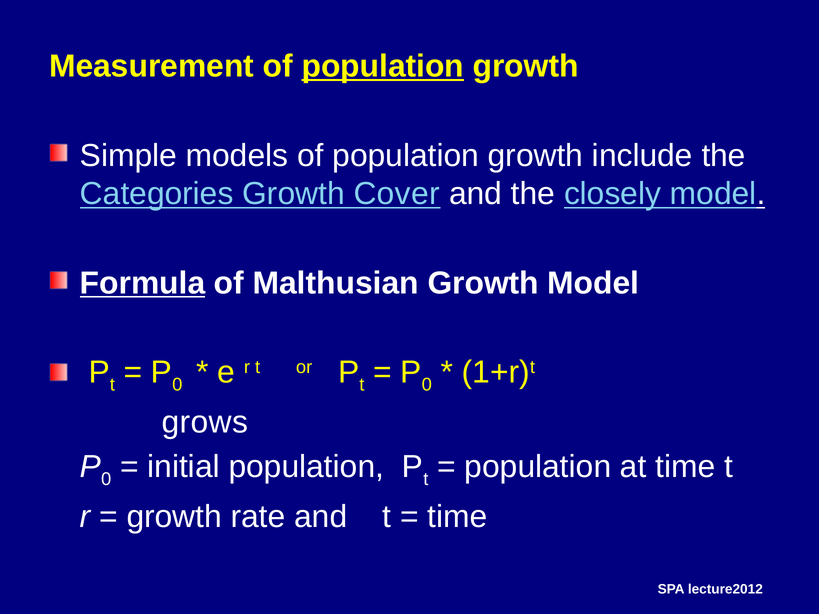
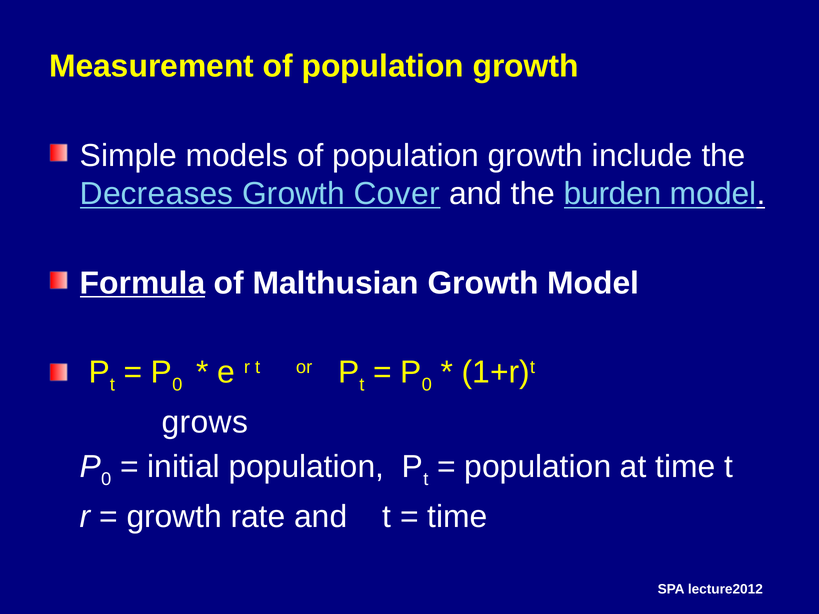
population at (383, 66) underline: present -> none
Categories: Categories -> Decreases
closely: closely -> burden
